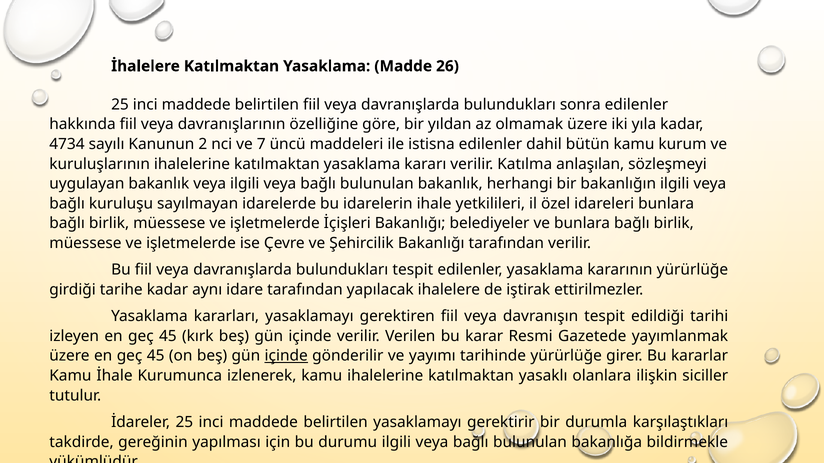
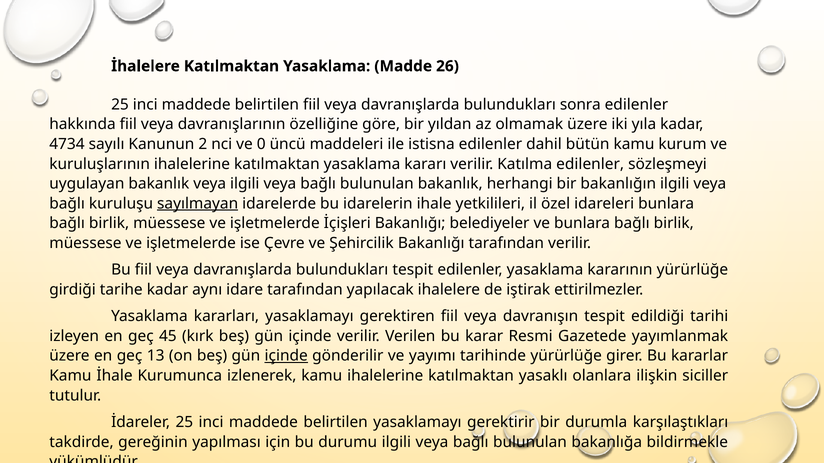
7: 7 -> 0
Katılma anlaşılan: anlaşılan -> edilenler
sayılmayan underline: none -> present
üzere en geç 45: 45 -> 13
